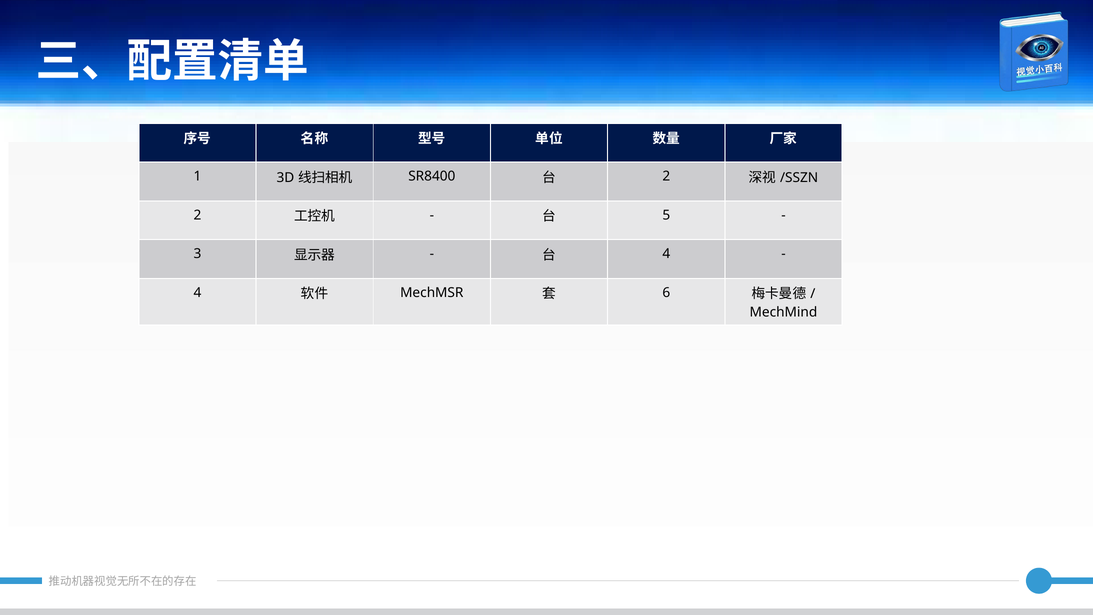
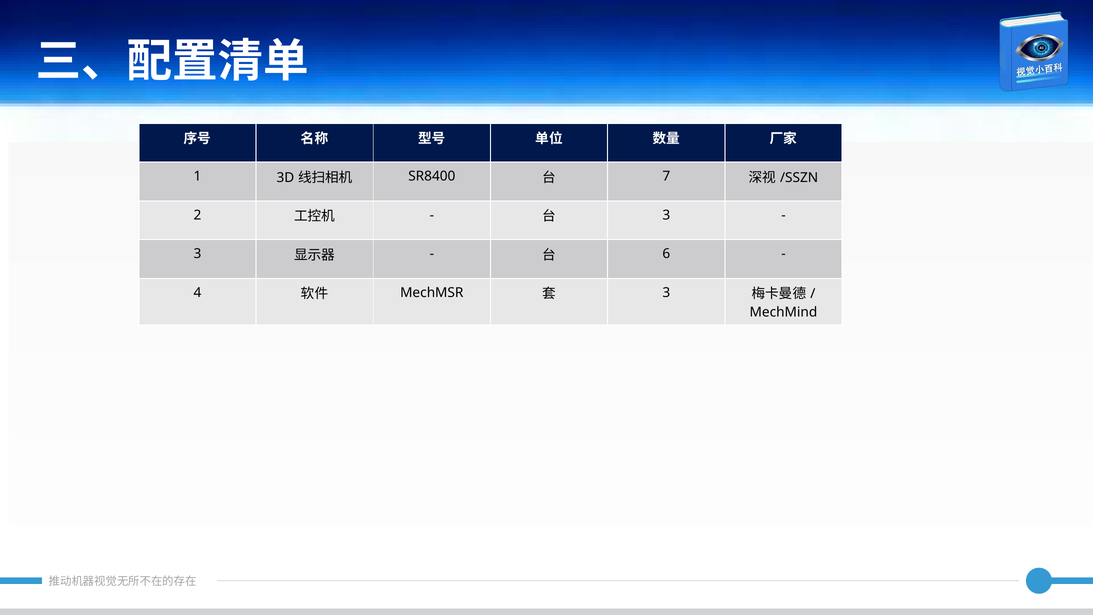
2 at (666, 176): 2 -> 7
5 at (666, 215): 5 -> 3
4 at (666, 254): 4 -> 6
6 at (666, 293): 6 -> 3
